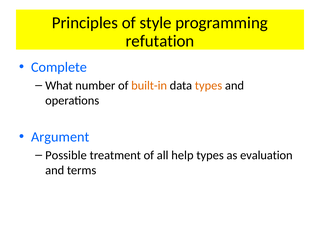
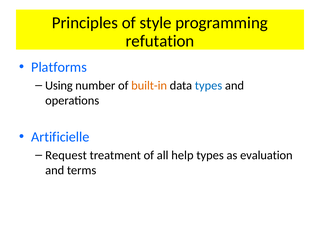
Complete: Complete -> Platforms
What: What -> Using
types at (209, 86) colour: orange -> blue
Argument: Argument -> Artificielle
Possible: Possible -> Request
